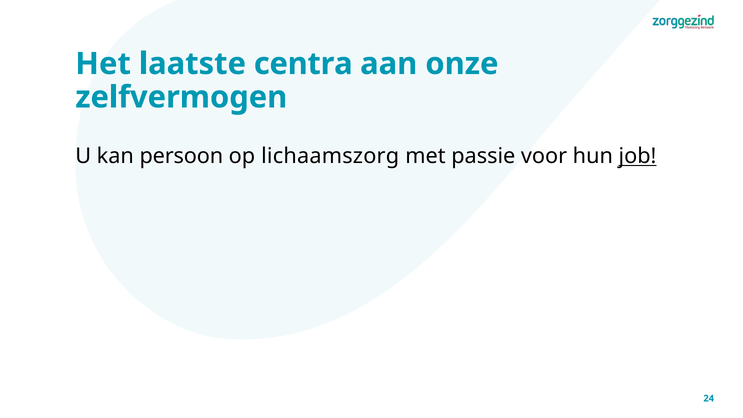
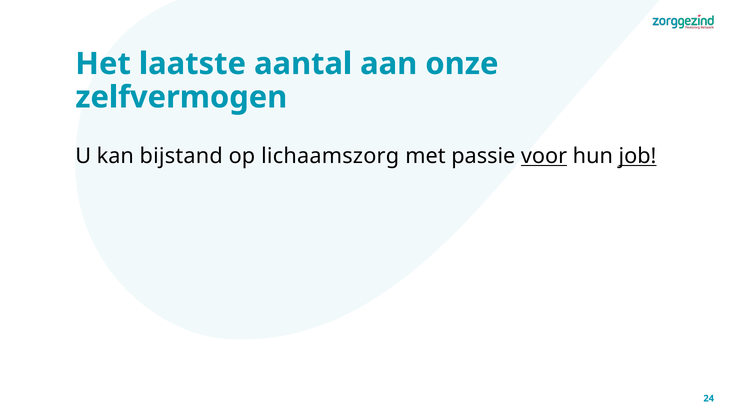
centra: centra -> aantal
persoon: persoon -> bijstand
voor underline: none -> present
